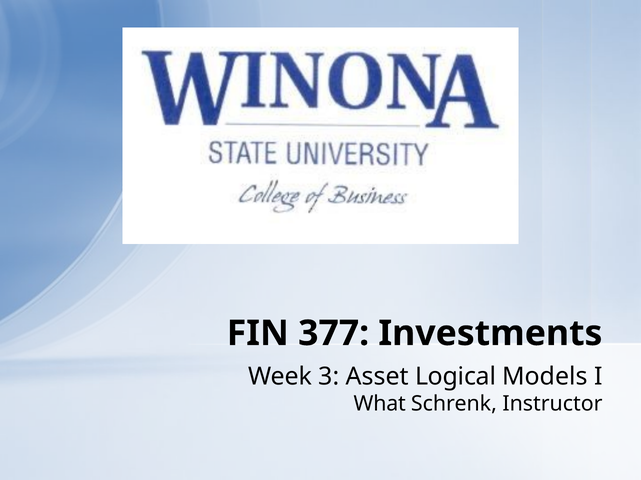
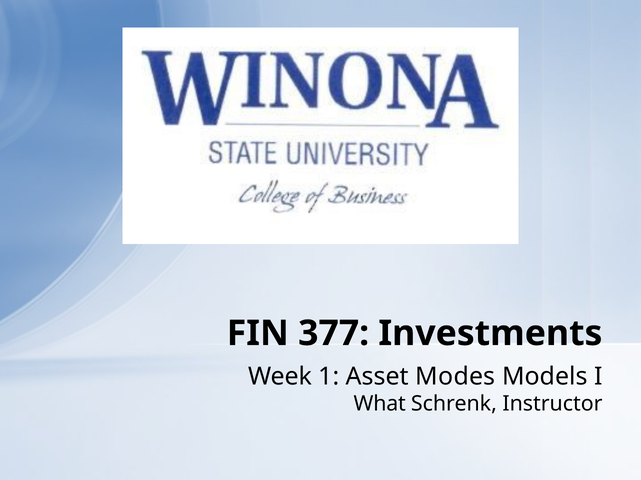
Week 3: 3 -> 1
Logical: Logical -> Modes
